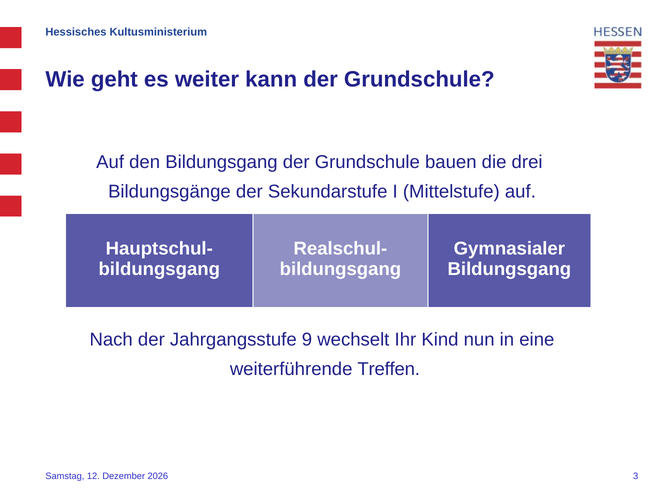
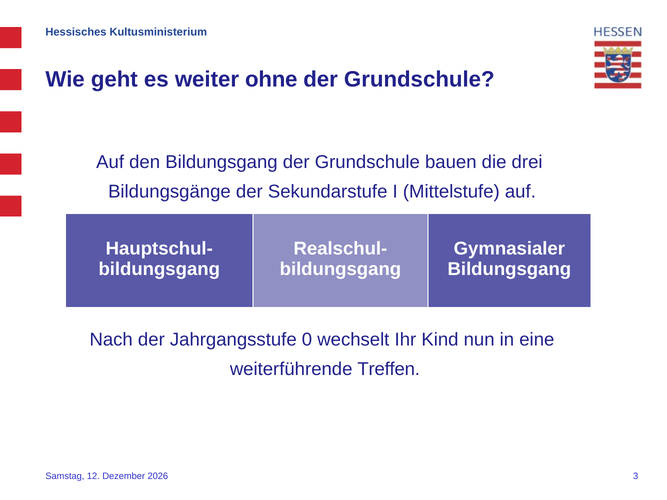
kann: kann -> ohne
9: 9 -> 0
